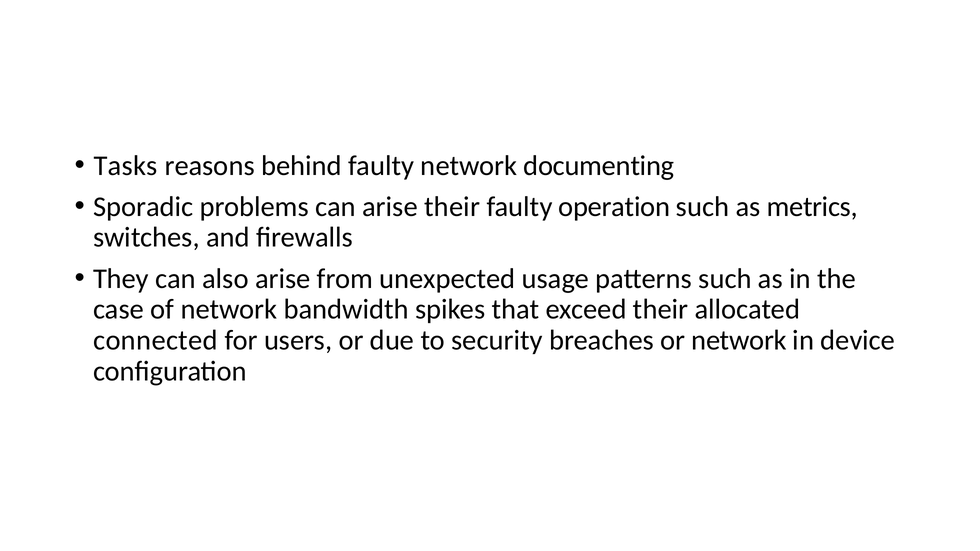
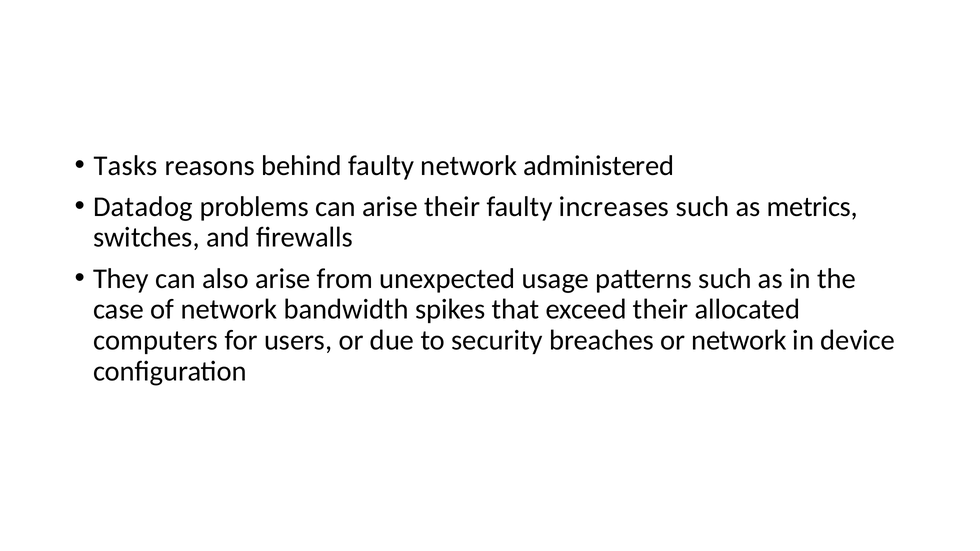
documenting: documenting -> administered
Sporadic: Sporadic -> Datadog
operation: operation -> increases
connected: connected -> computers
